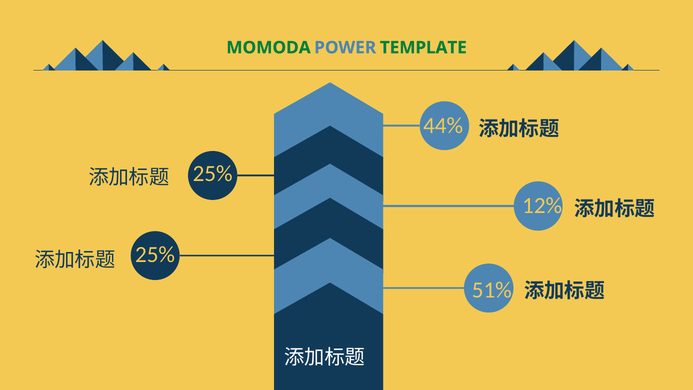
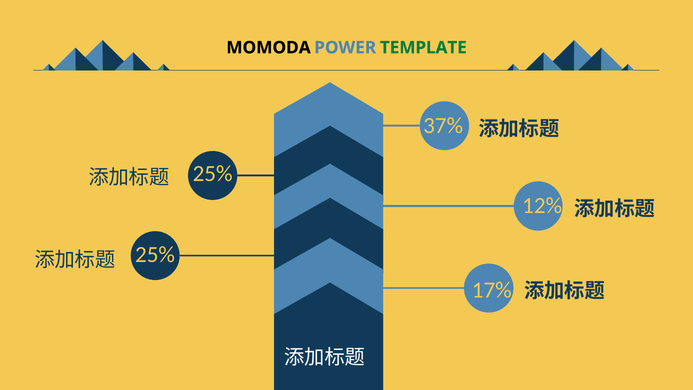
MOMODA colour: green -> black
44%: 44% -> 37%
51%: 51% -> 17%
